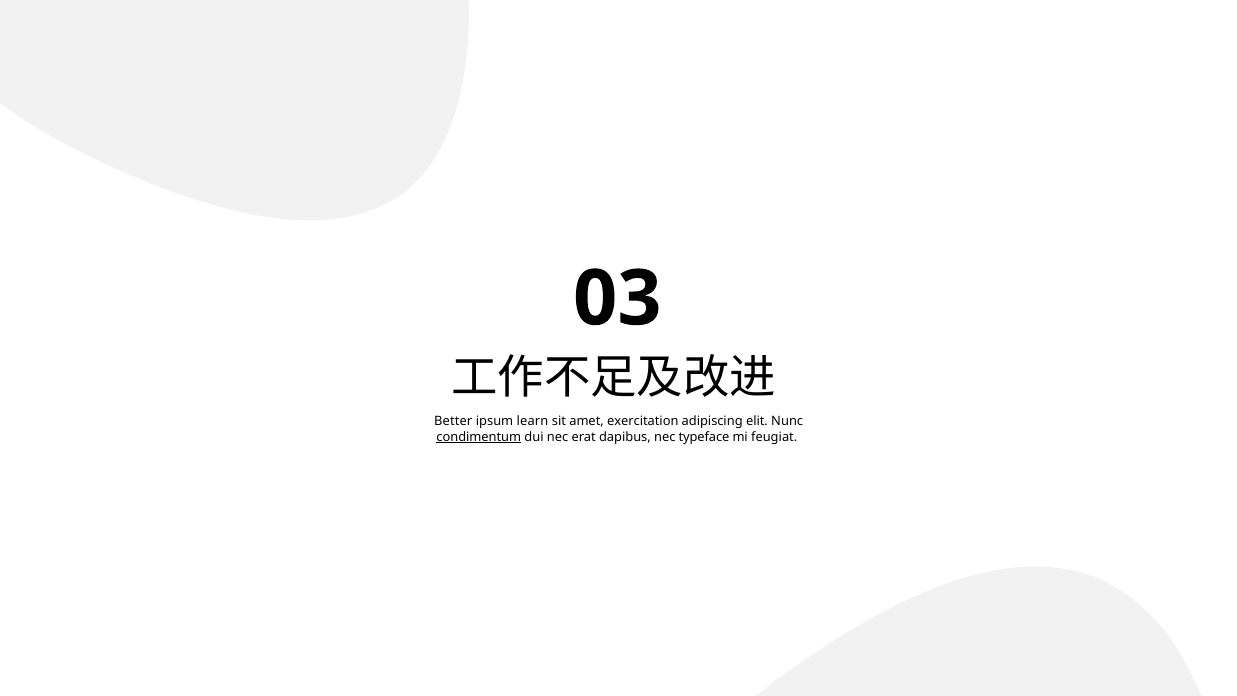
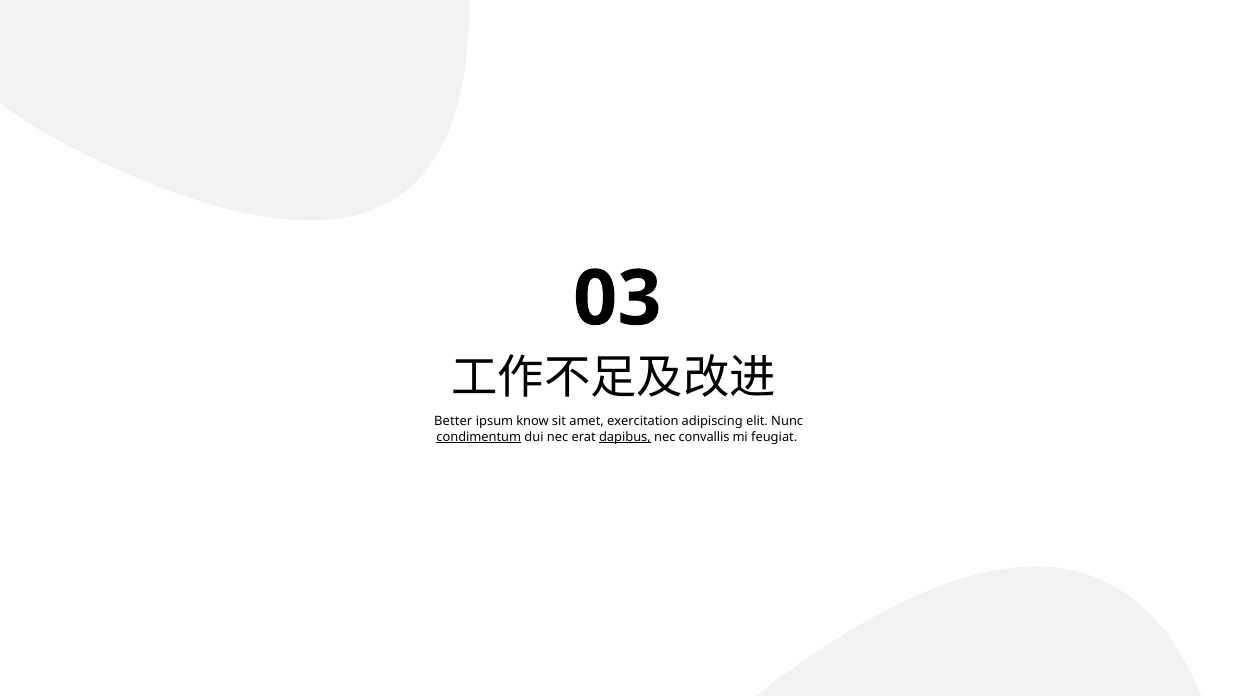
learn: learn -> know
dapibus underline: none -> present
typeface: typeface -> convallis
